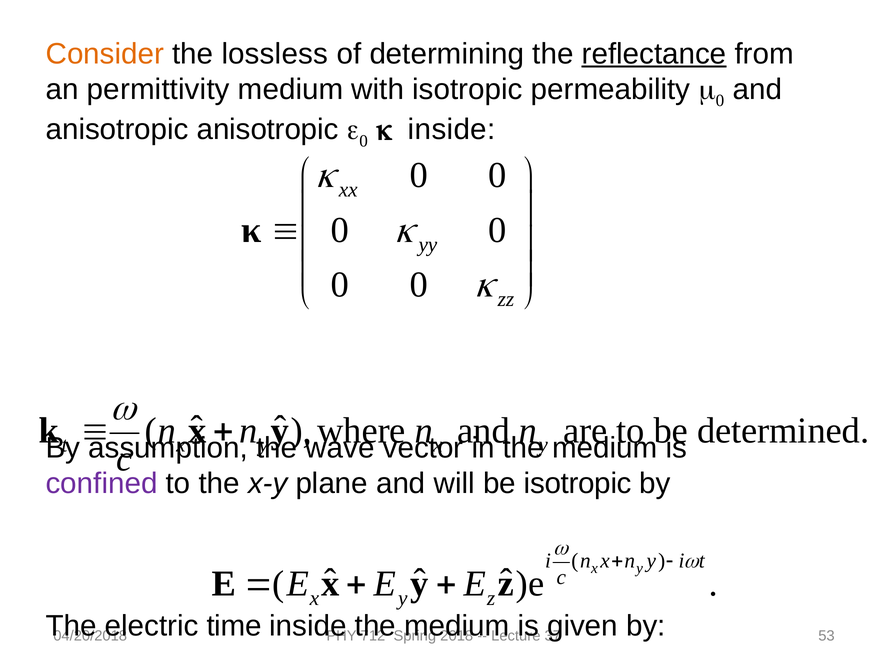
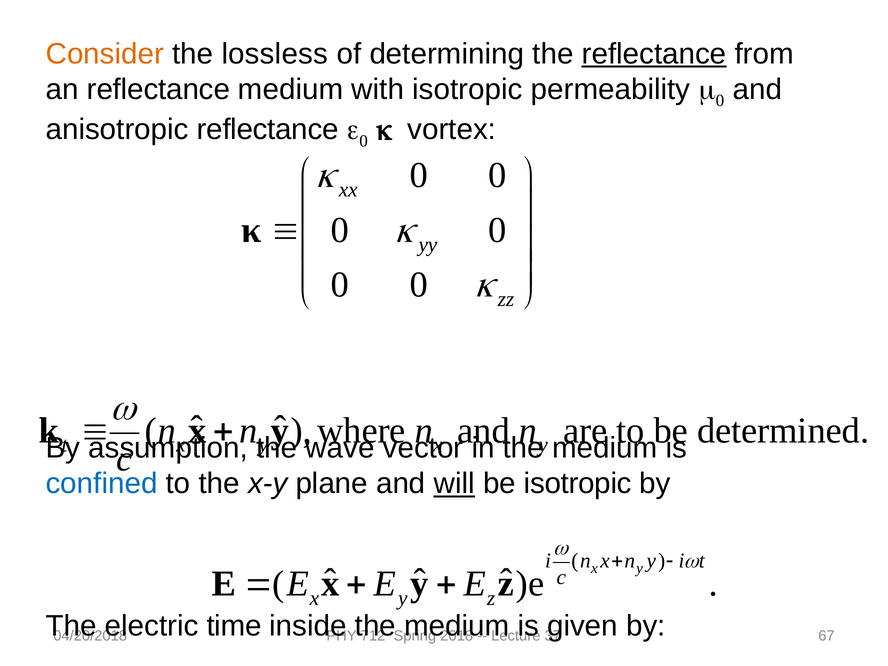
an permittivity: permittivity -> reflectance
anisotropic anisotropic: anisotropic -> reflectance
k inside: inside -> vortex
confined colour: purple -> blue
will underline: none -> present
53: 53 -> 67
